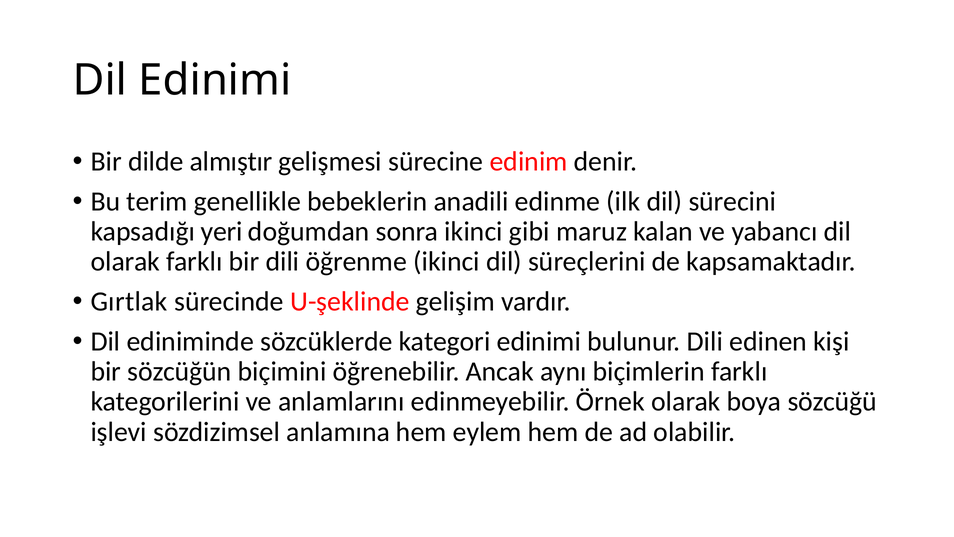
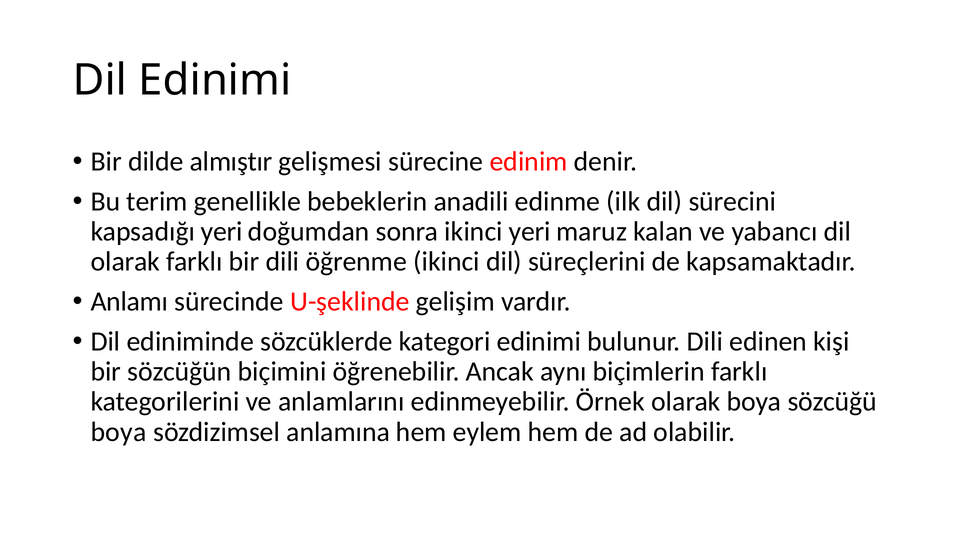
ikinci gibi: gibi -> yeri
Gırtlak: Gırtlak -> Anlamı
işlevi at (119, 432): işlevi -> boya
